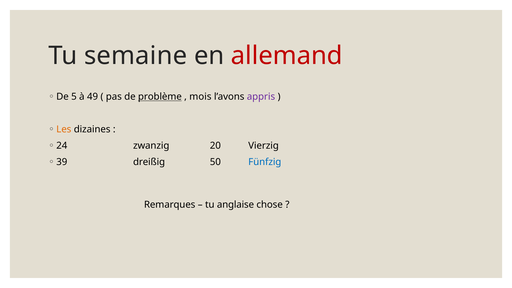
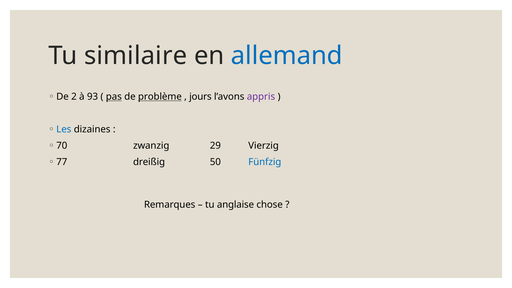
semaine: semaine -> similaire
allemand colour: red -> blue
5: 5 -> 2
49: 49 -> 93
pas underline: none -> present
mois: mois -> jours
Les colour: orange -> blue
24: 24 -> 70
20: 20 -> 29
39: 39 -> 77
